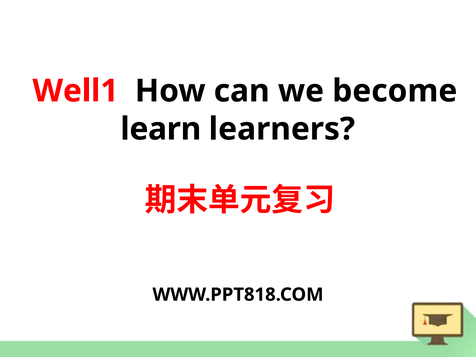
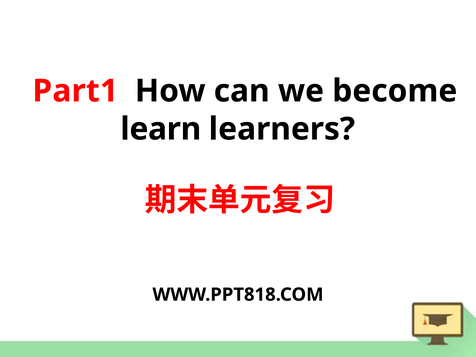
Well1: Well1 -> Part1
